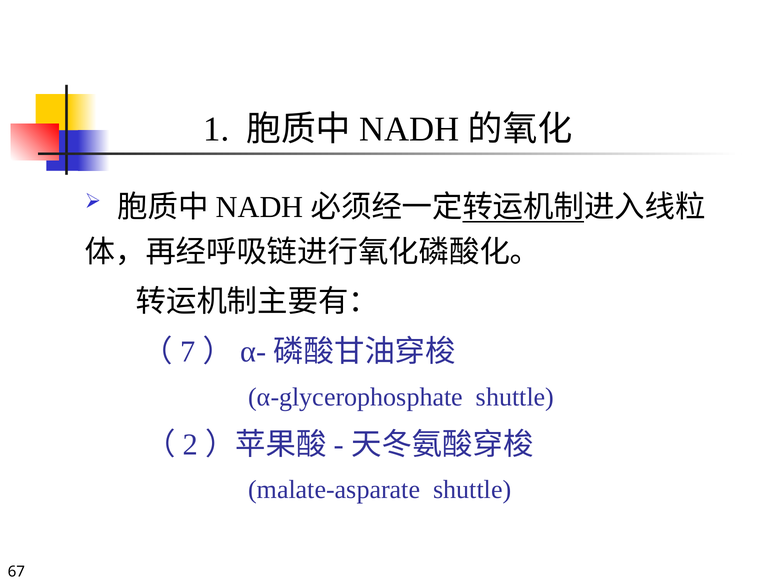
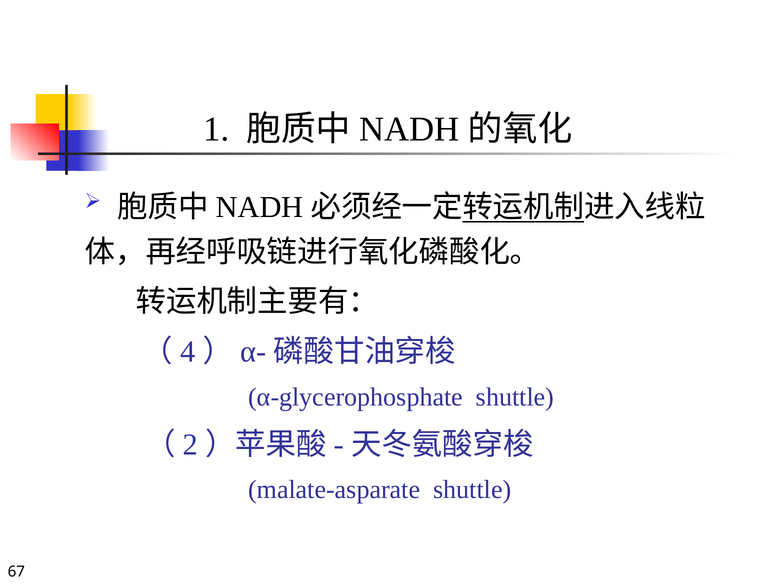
7: 7 -> 4
